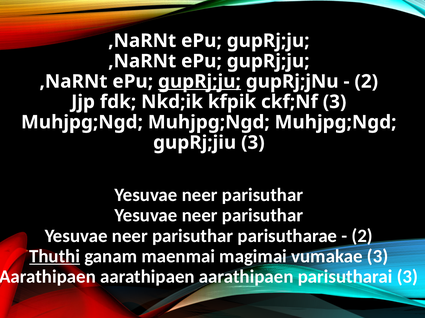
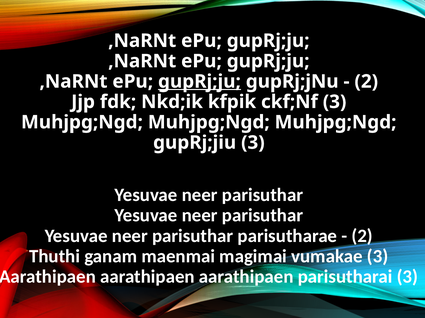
Thuthi underline: present -> none
